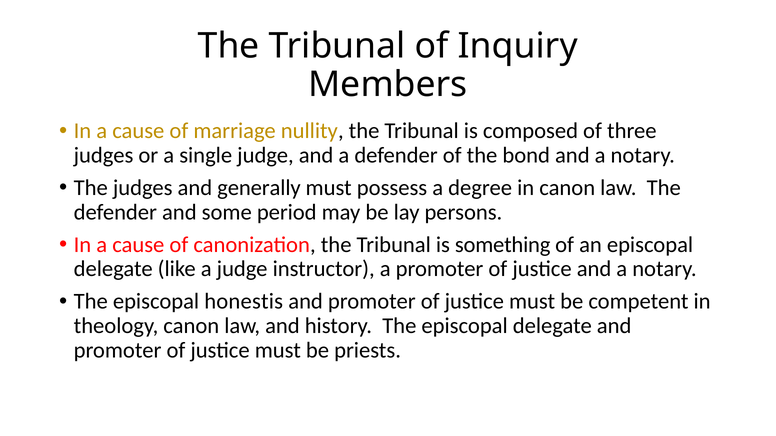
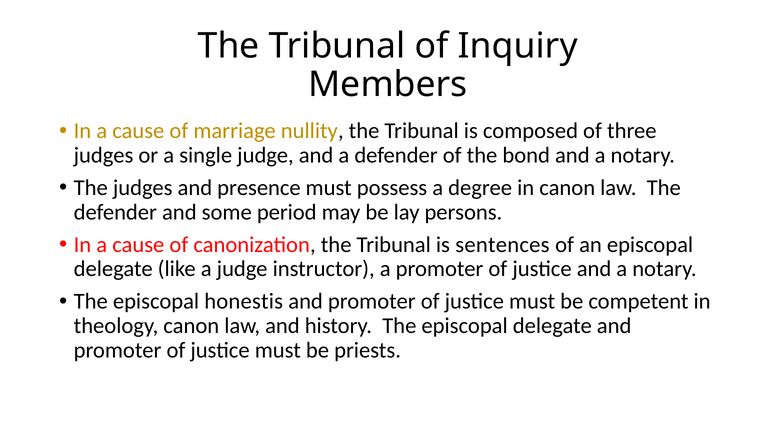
generally: generally -> presence
something: something -> sentences
